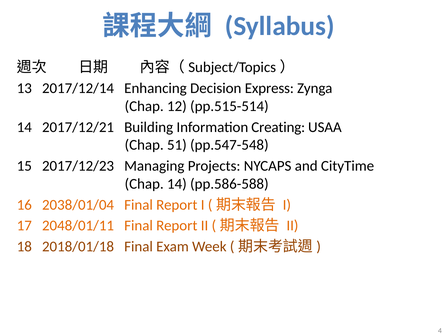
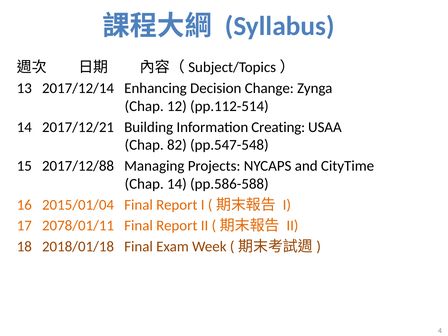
Express: Express -> Change
pp.515-514: pp.515-514 -> pp.112-514
51: 51 -> 82
2017/12/23: 2017/12/23 -> 2017/12/88
2038/01/04: 2038/01/04 -> 2015/01/04
2048/01/11: 2048/01/11 -> 2078/01/11
